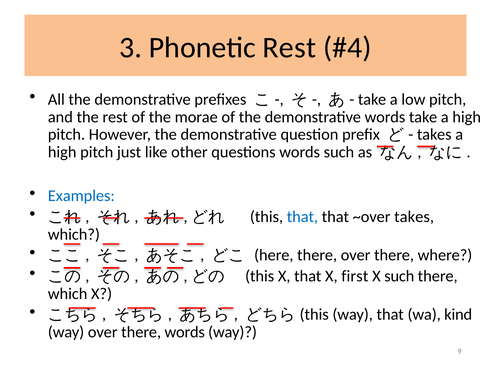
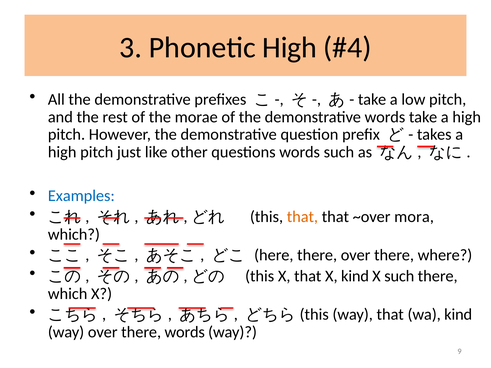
Phonetic Rest: Rest -> High
that at (302, 217) colour: blue -> orange
~over takes: takes -> mora
X first: first -> kind
